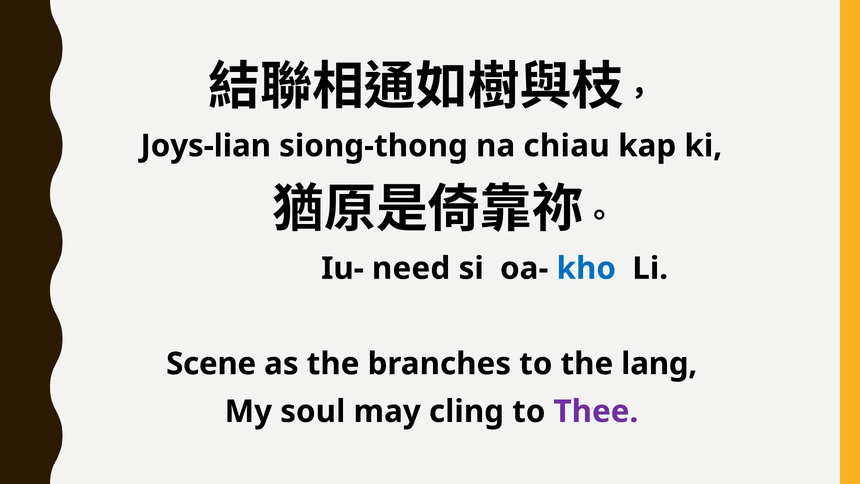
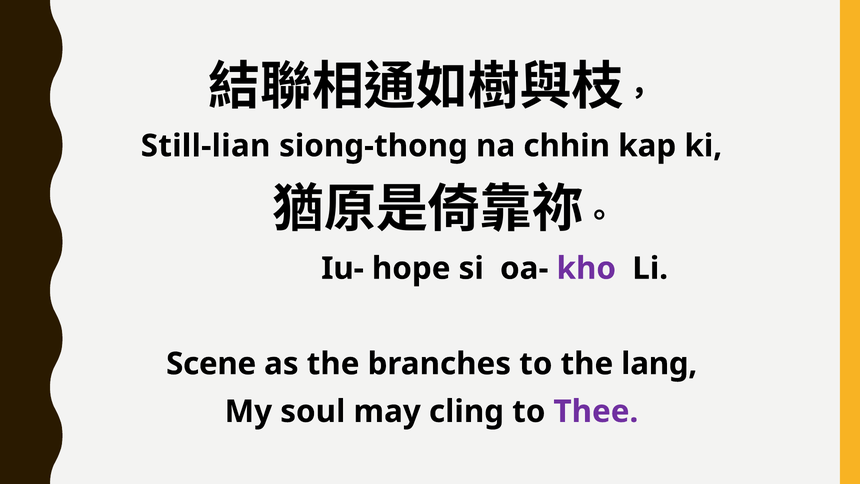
Joys-lian: Joys-lian -> Still-lian
chiau: chiau -> chhin
need: need -> hope
kho colour: blue -> purple
